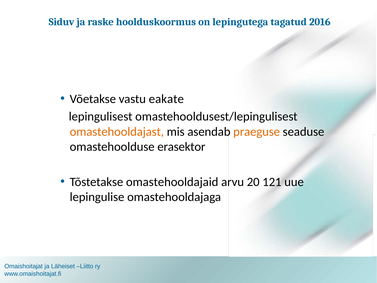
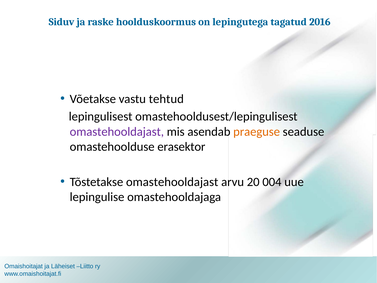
eakate: eakate -> tehtud
omastehooldajast at (117, 132) colour: orange -> purple
Tõstetakse omastehooldajaid: omastehooldajaid -> omastehooldajast
121: 121 -> 004
